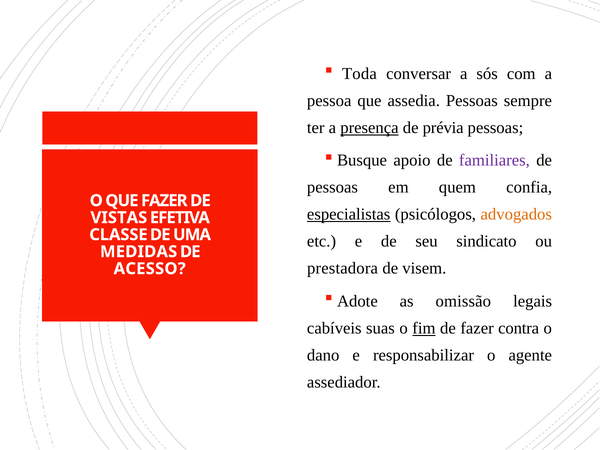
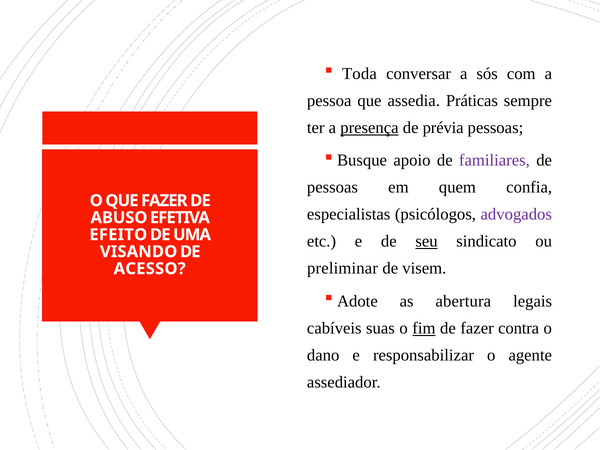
assedia Pessoas: Pessoas -> Práticas
especialistas underline: present -> none
advogados colour: orange -> purple
VISTAS: VISTAS -> ABUSO
CLASSE: CLASSE -> EFEITO
seu underline: none -> present
MEDIDAS: MEDIDAS -> VISANDO
prestadora: prestadora -> preliminar
omissão: omissão -> abertura
